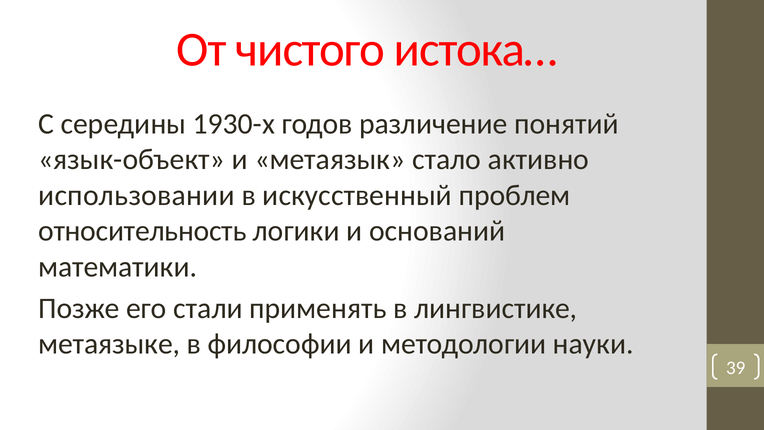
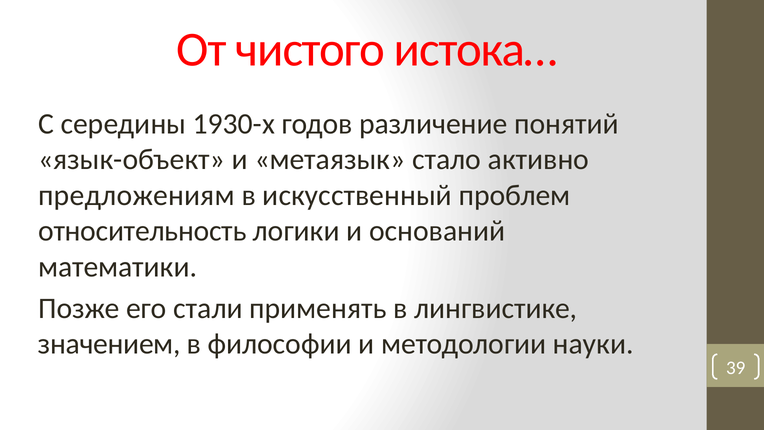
использовании: использовании -> предложениям
метаязыке: метаязыке -> значением
